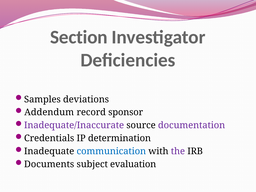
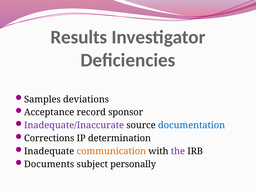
Section: Section -> Results
Addendum: Addendum -> Acceptance
documentation colour: purple -> blue
Credentials: Credentials -> Corrections
communication colour: blue -> orange
evaluation: evaluation -> personally
